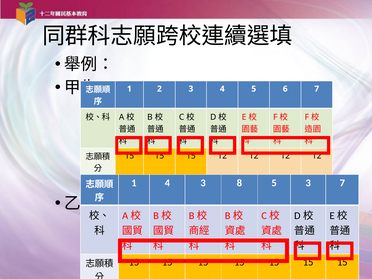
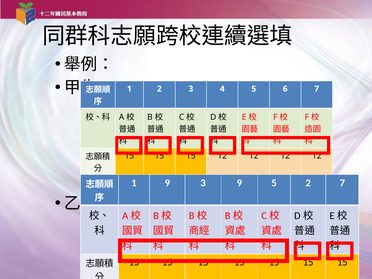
1 4: 4 -> 9
3 8: 8 -> 9
5 3: 3 -> 2
